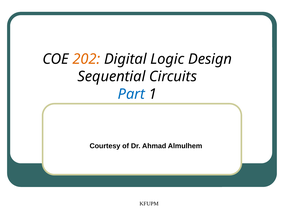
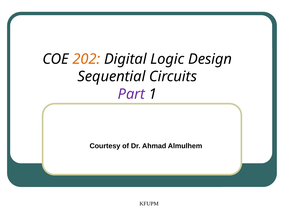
Part colour: blue -> purple
